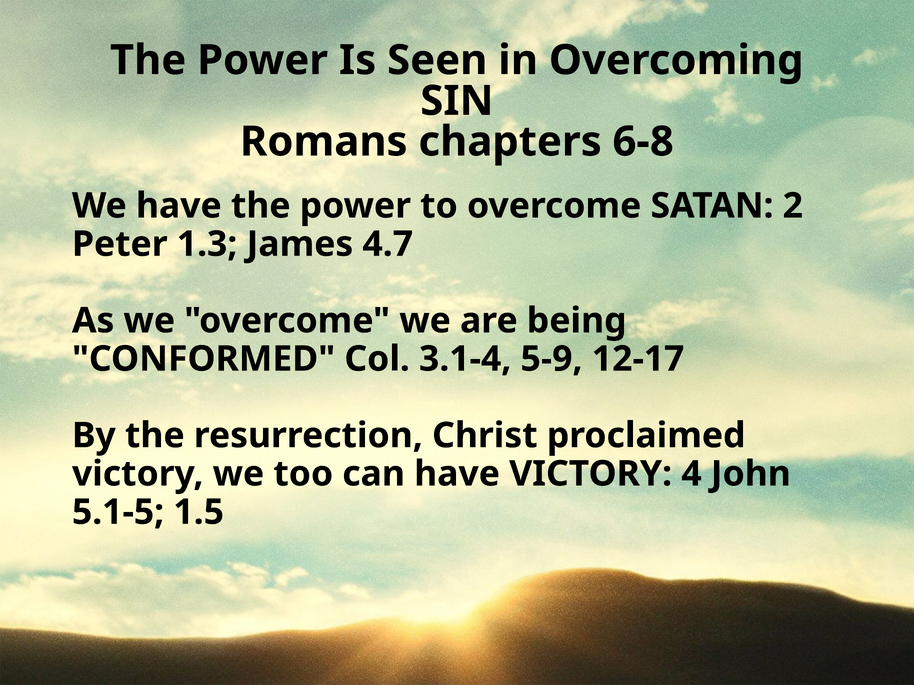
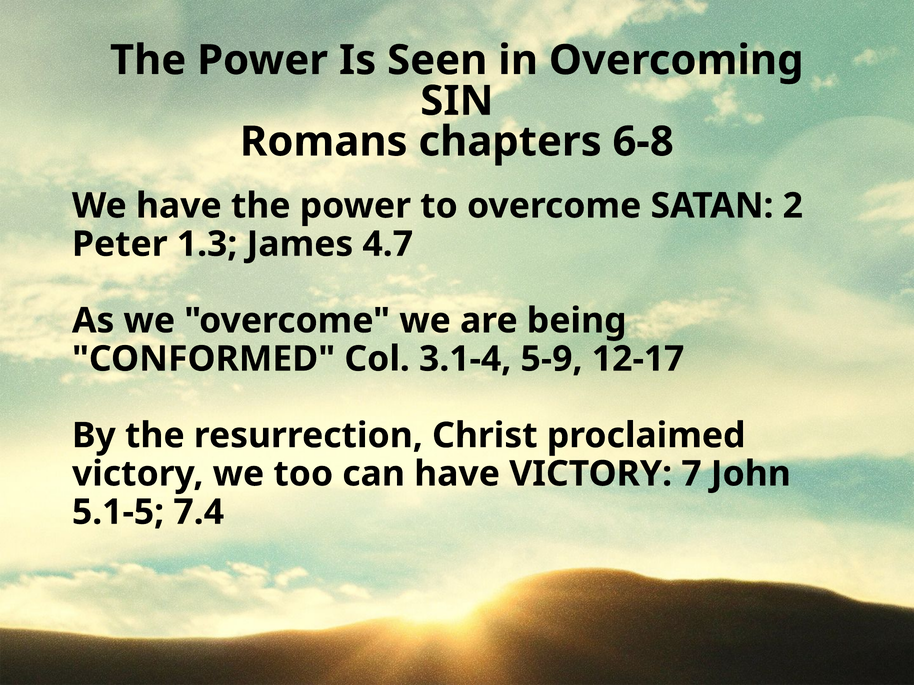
4: 4 -> 7
1.5: 1.5 -> 7.4
